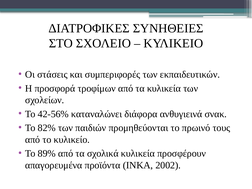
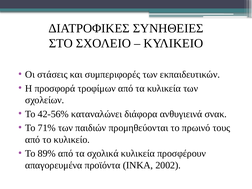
82%: 82% -> 71%
